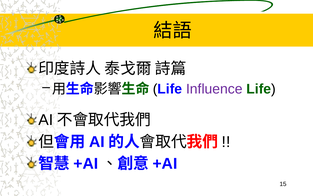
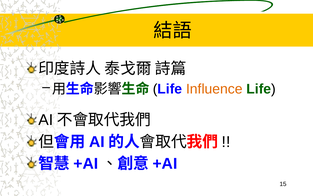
Influence colour: purple -> orange
